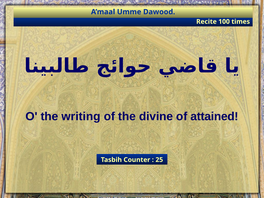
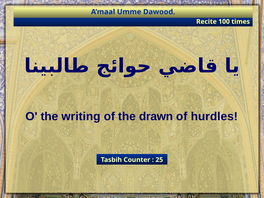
divine: divine -> drawn
attained: attained -> hurdles
